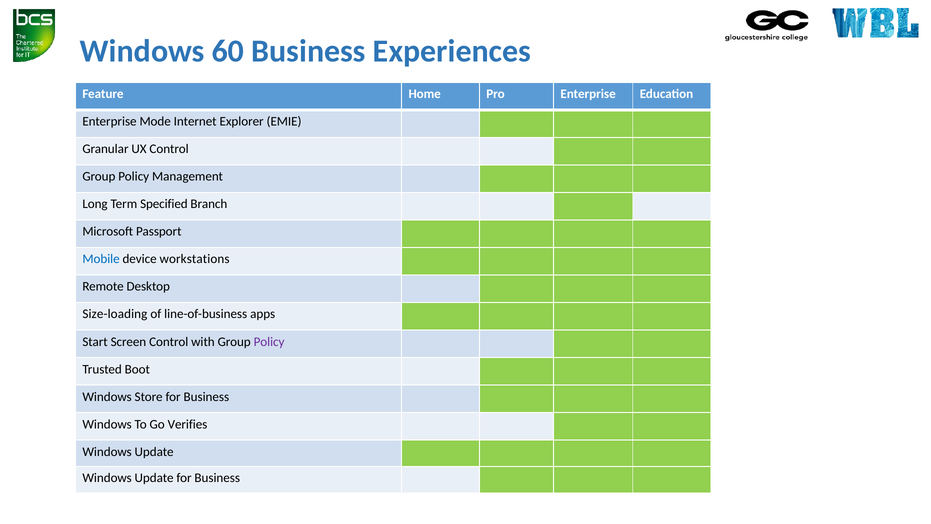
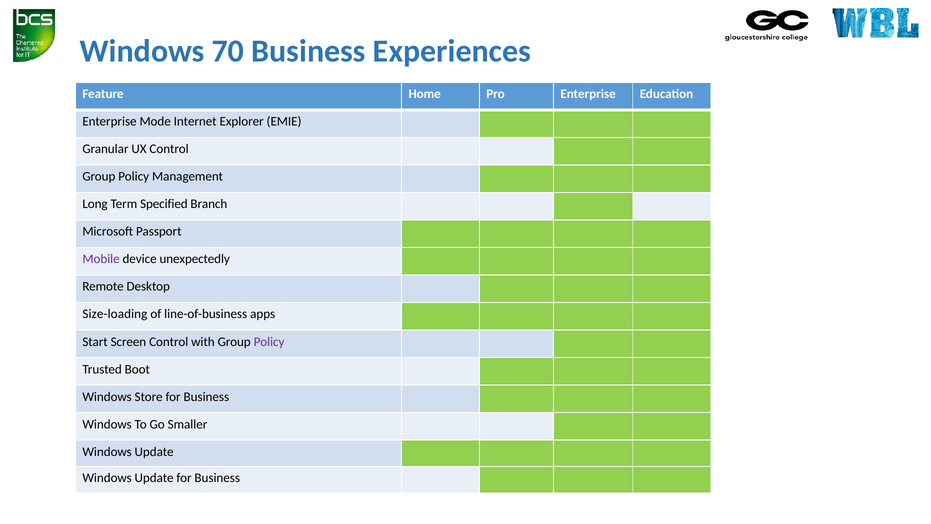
60: 60 -> 70
Mobile colour: blue -> purple
workstations: workstations -> unexpectedly
Verifies: Verifies -> Smaller
